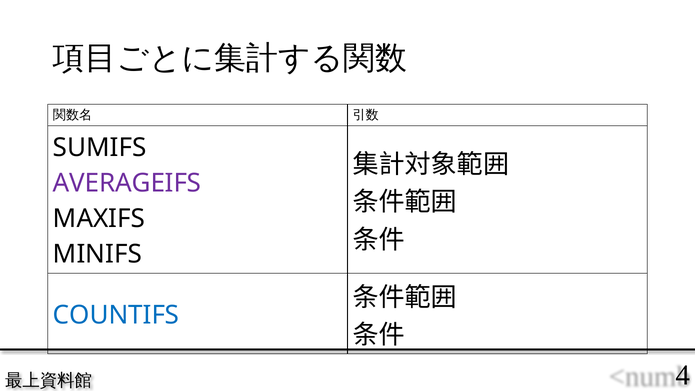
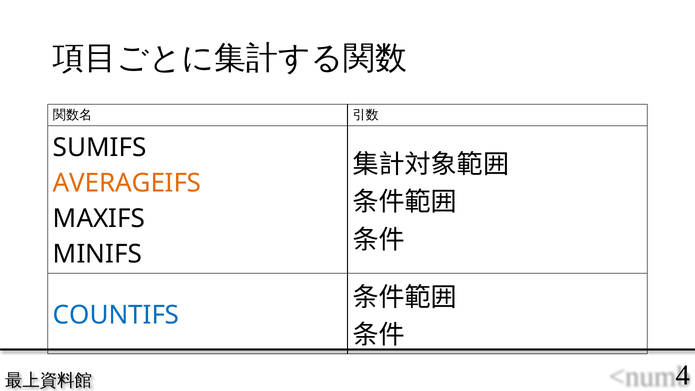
AVERAGEIFS colour: purple -> orange
